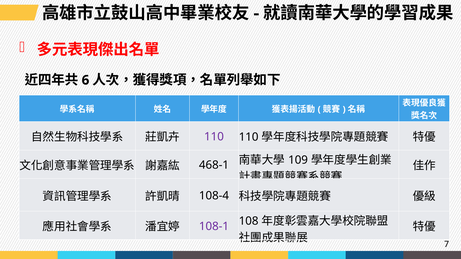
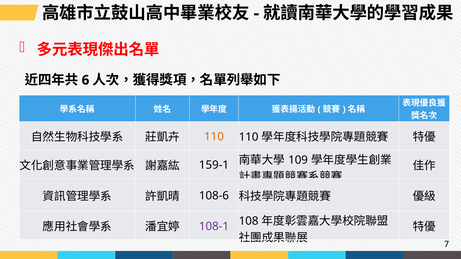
110 at (214, 137) colour: purple -> orange
468-1: 468-1 -> 159-1
108-4: 108-4 -> 108-6
